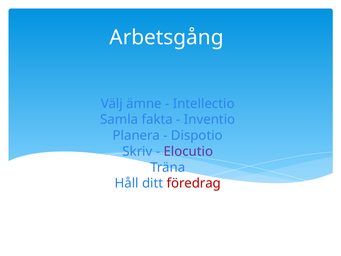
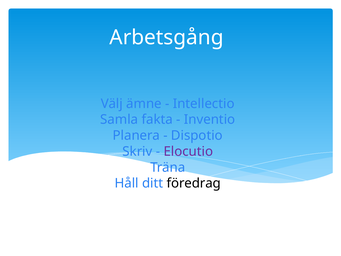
föredrag colour: red -> black
